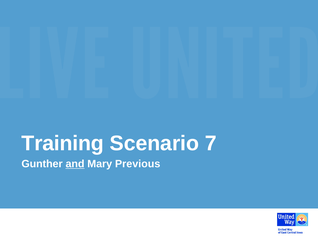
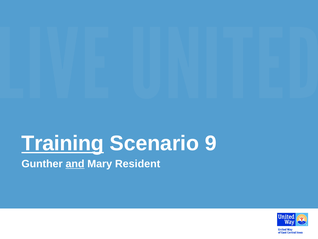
Training underline: none -> present
7: 7 -> 9
Previous: Previous -> Resident
